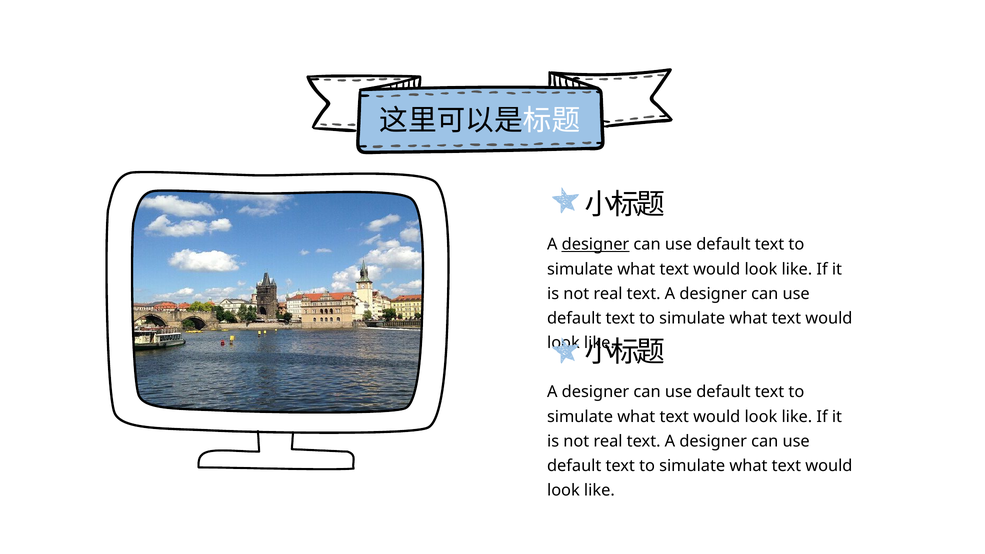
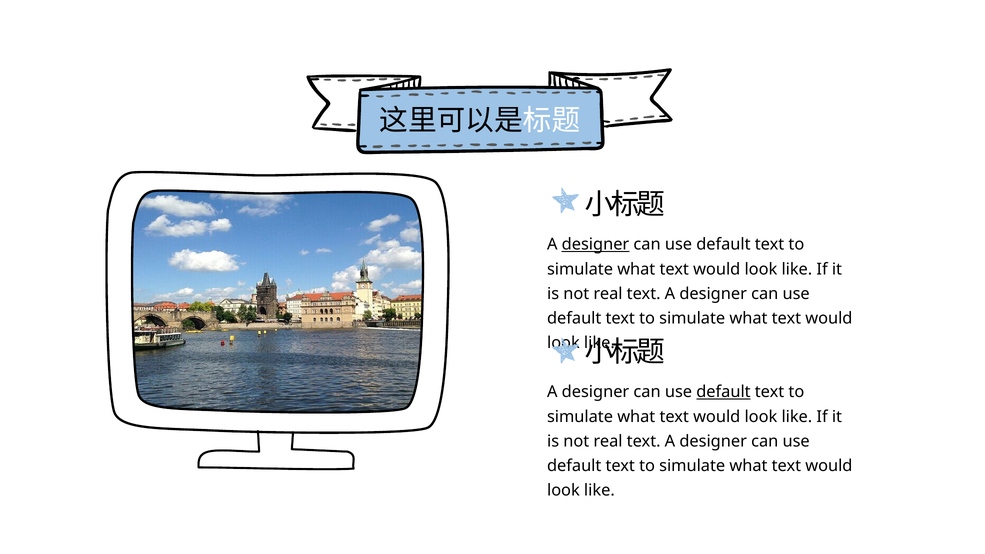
default at (723, 392) underline: none -> present
